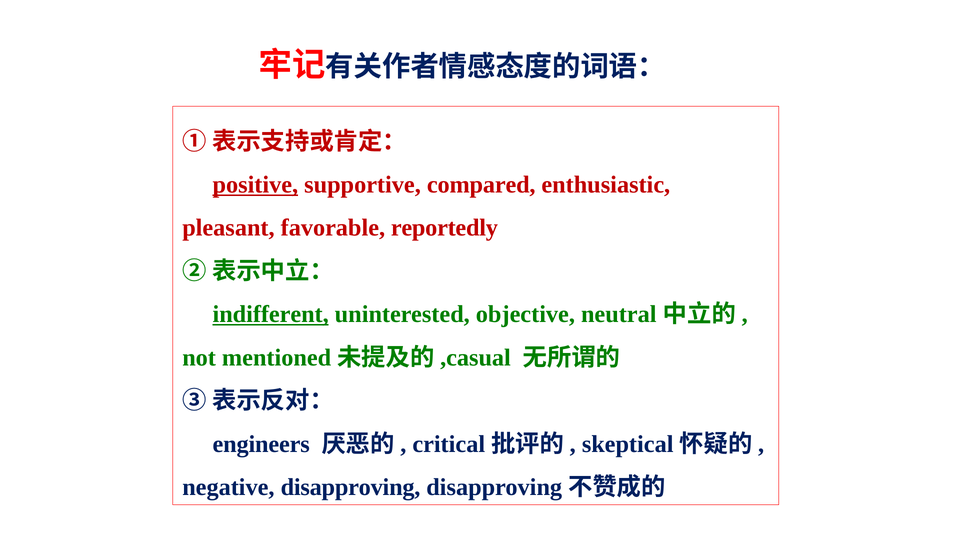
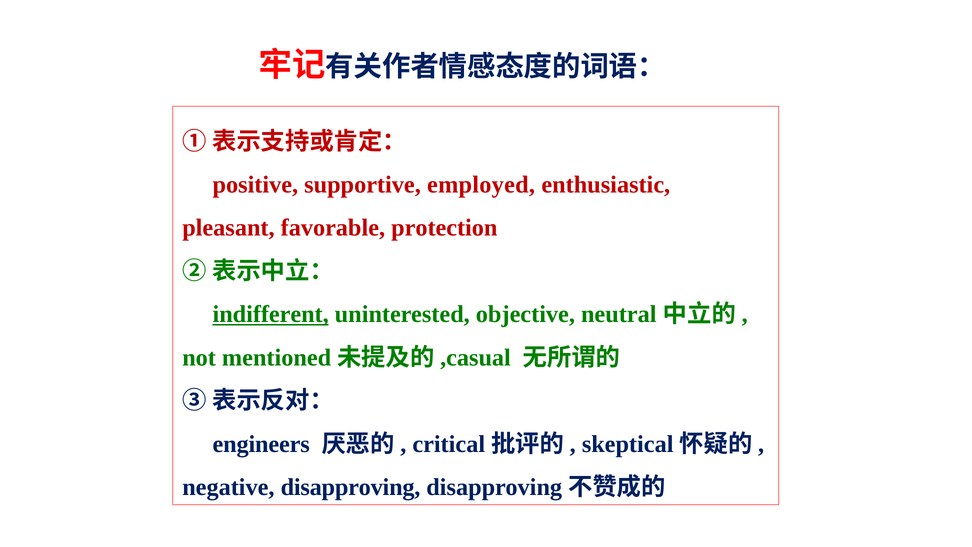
positive underline: present -> none
compared: compared -> employed
reportedly: reportedly -> protection
